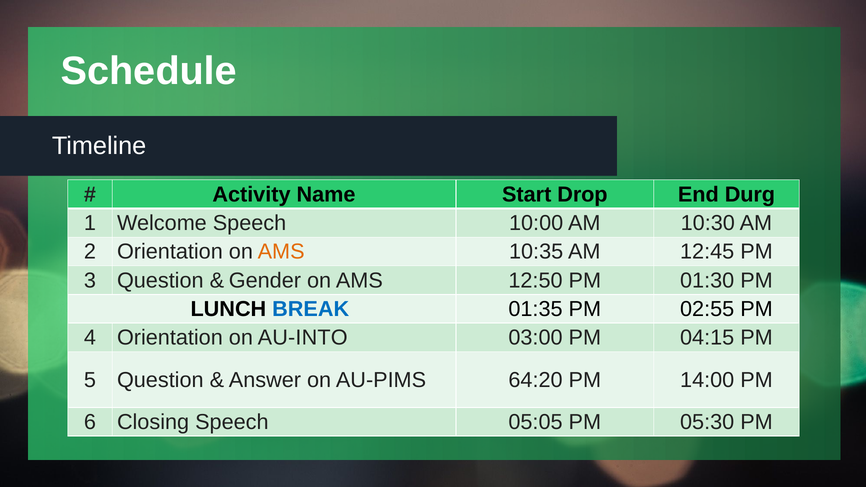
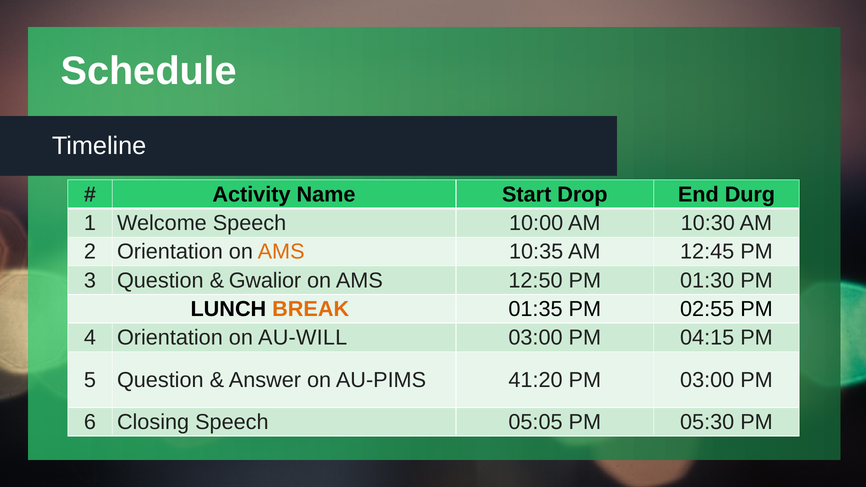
Gender: Gender -> Gwalior
BREAK colour: blue -> orange
AU-INTO: AU-INTO -> AU-WILL
64:20: 64:20 -> 41:20
PM 14:00: 14:00 -> 03:00
